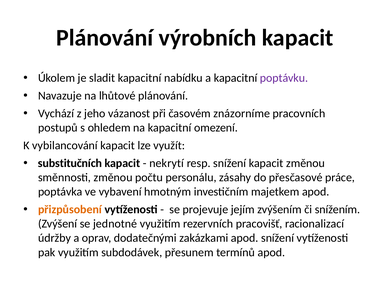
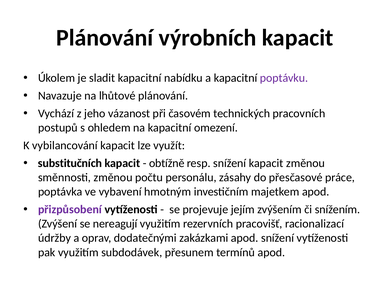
znázorníme: znázorníme -> technických
nekrytí: nekrytí -> obtížně
přizpůsobení colour: orange -> purple
jednotné: jednotné -> nereagují
